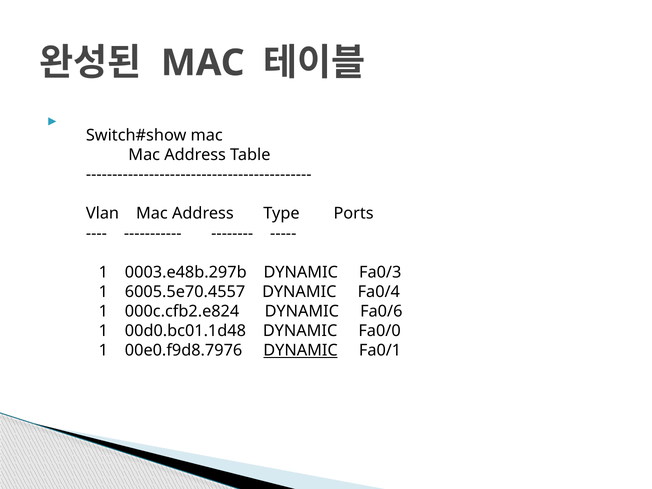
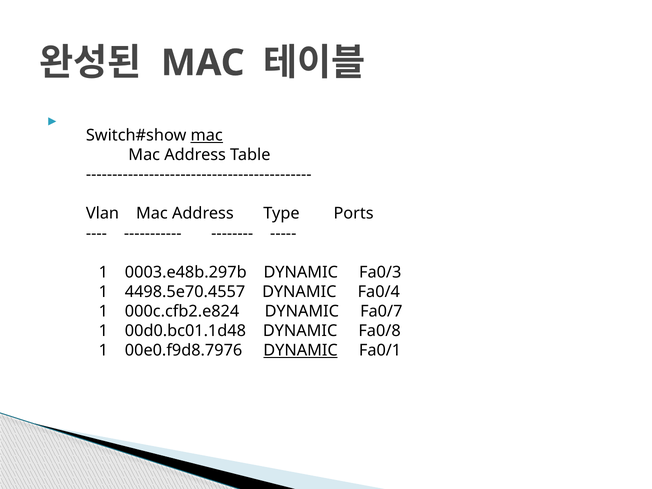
mac at (207, 135) underline: none -> present
6005.5e70.4557: 6005.5e70.4557 -> 4498.5e70.4557
Fa0/6: Fa0/6 -> Fa0/7
Fa0/0: Fa0/0 -> Fa0/8
